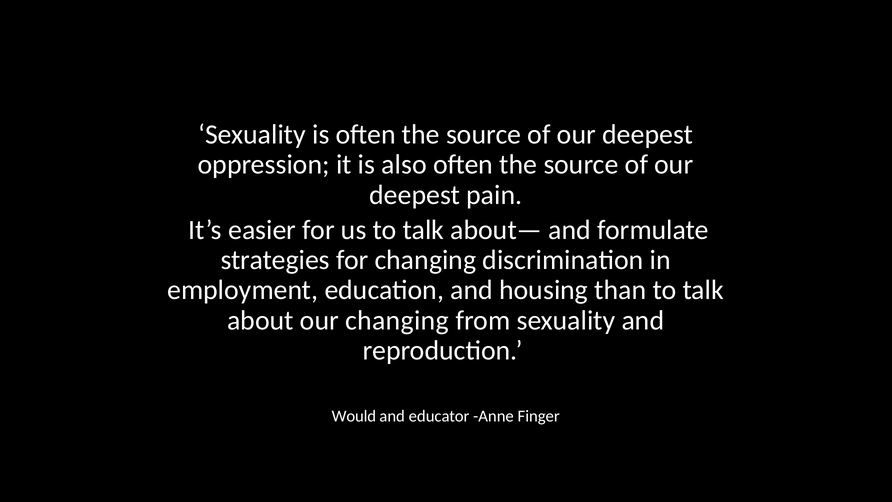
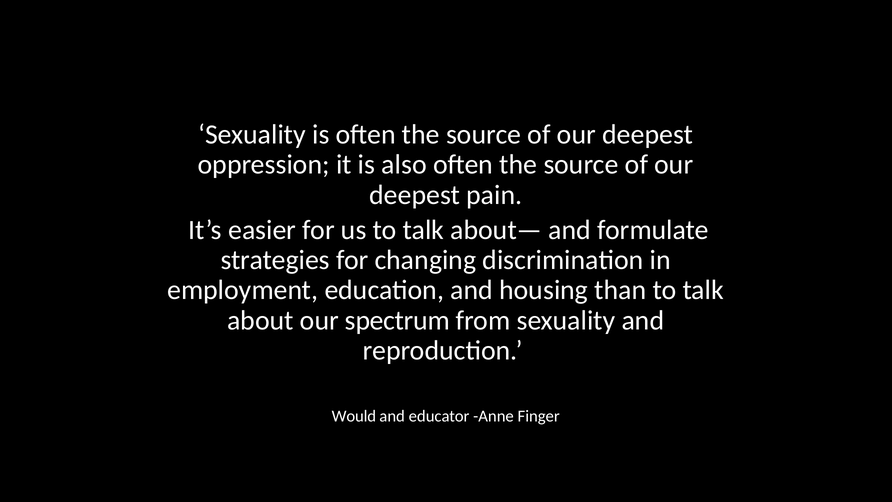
our changing: changing -> spectrum
